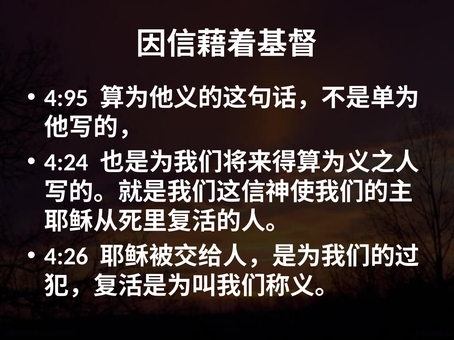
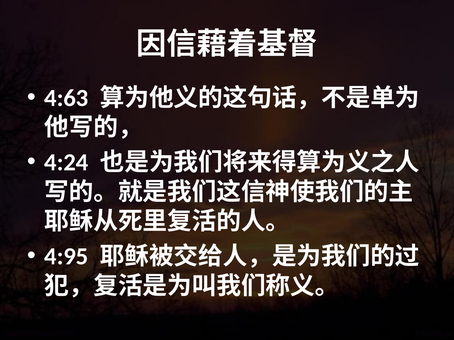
4:95: 4:95 -> 4:63
4:26: 4:26 -> 4:95
